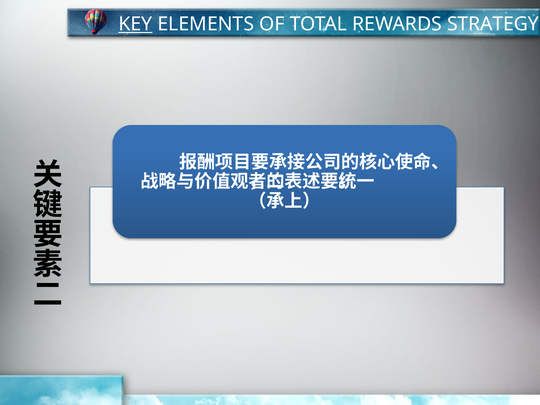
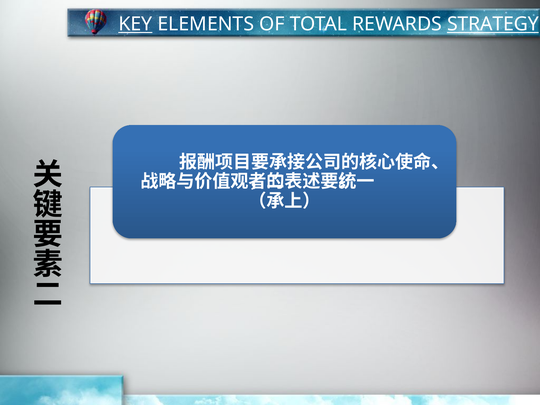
STRATEGY underline: none -> present
